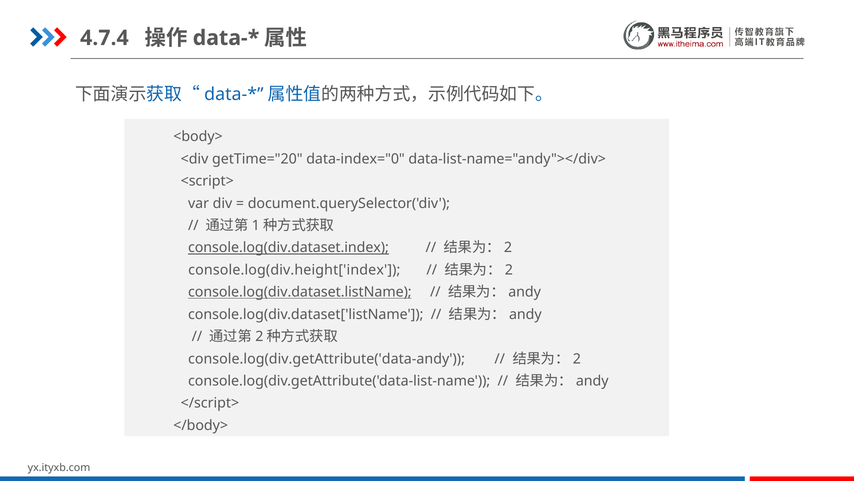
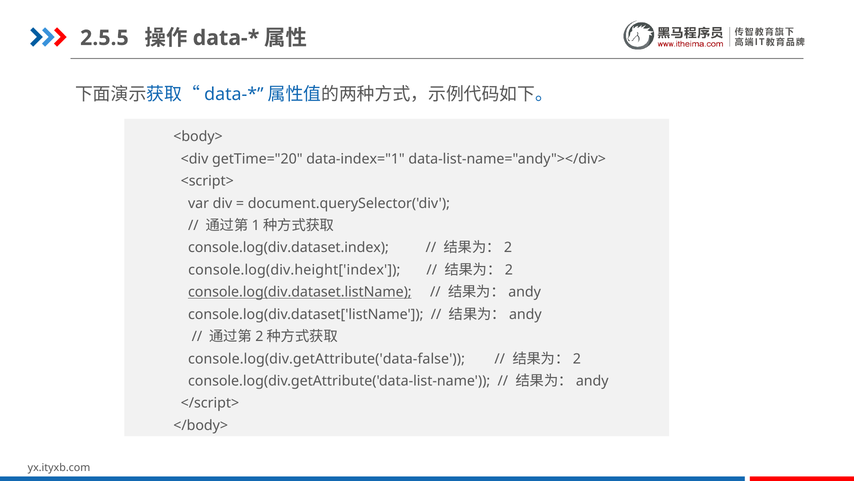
4.7.4: 4.7.4 -> 2.5.5
data-index="0: data-index="0 -> data-index="1
console.log(div.dataset.index underline: present -> none
console.log(div.getAttribute('data-andy: console.log(div.getAttribute('data-andy -> console.log(div.getAttribute('data-false
